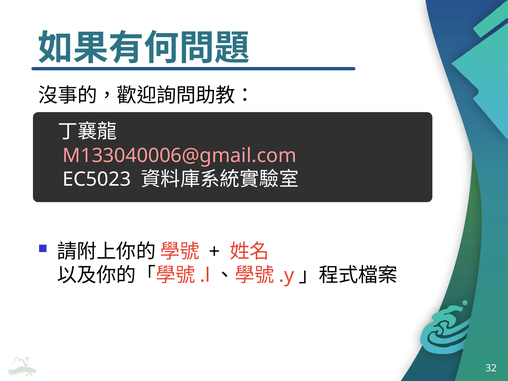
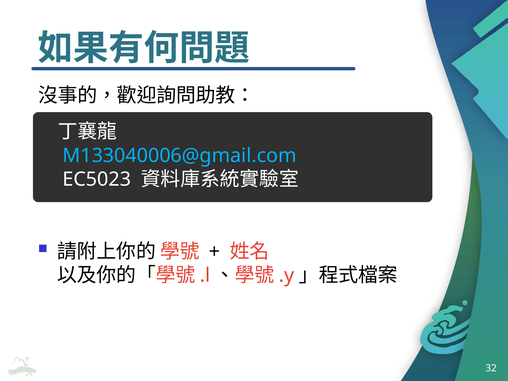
M133040006@gmail.com colour: pink -> light blue
